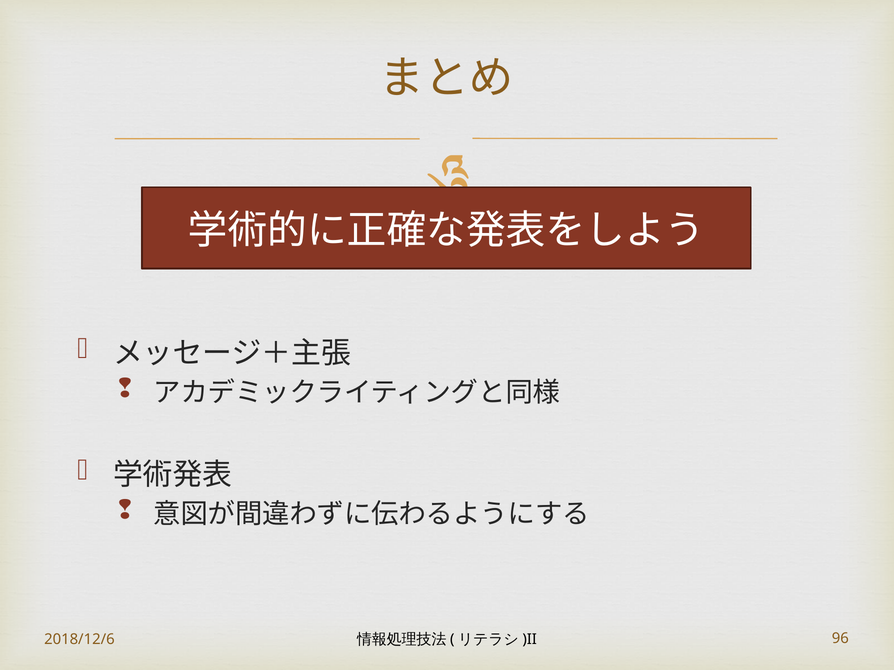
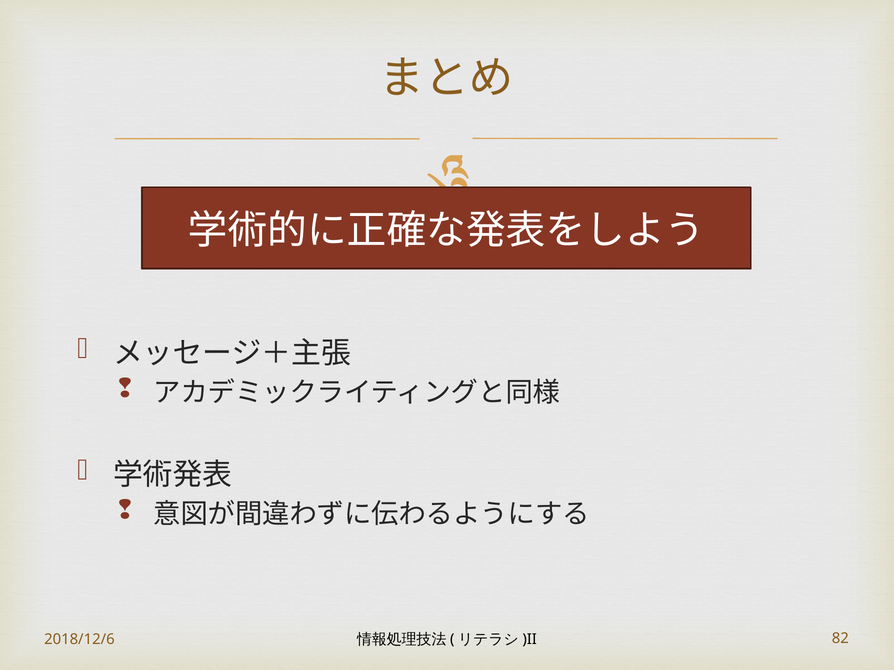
96: 96 -> 82
